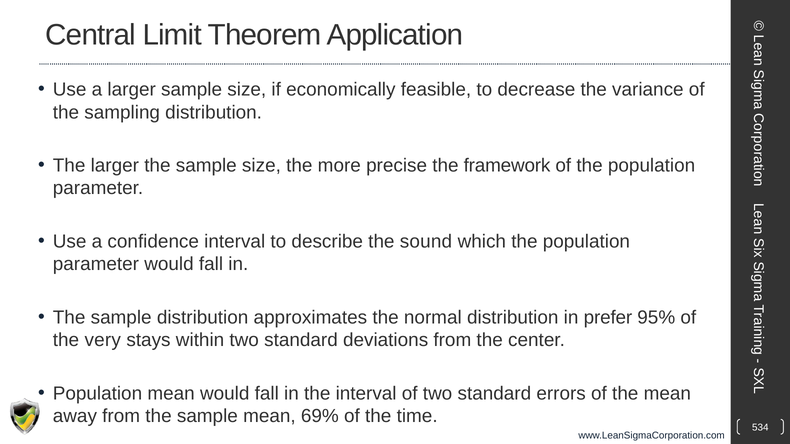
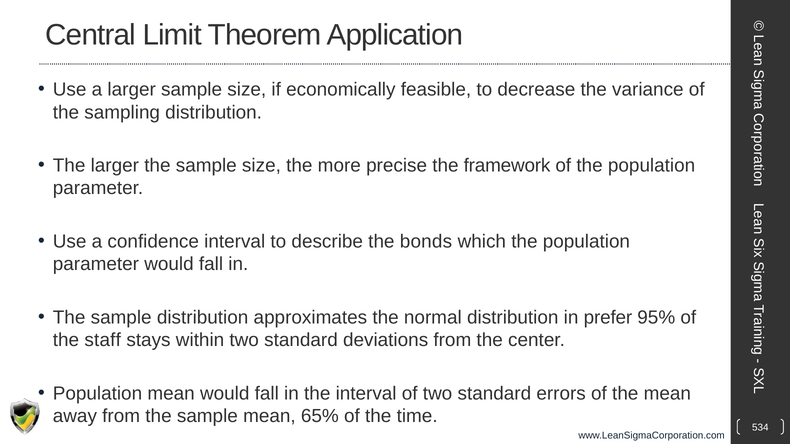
sound: sound -> bonds
very: very -> staff
69%: 69% -> 65%
